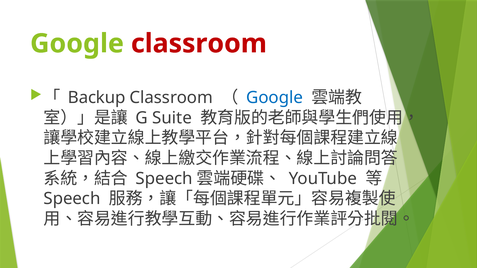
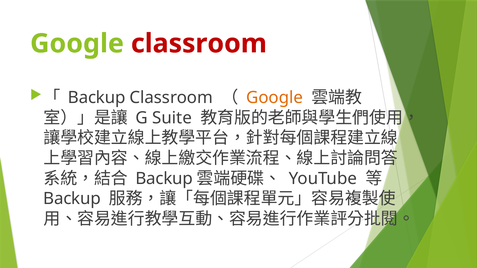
Google at (275, 98) colour: blue -> orange
Speech at (164, 179): Speech -> Backup
Speech at (72, 199): Speech -> Backup
